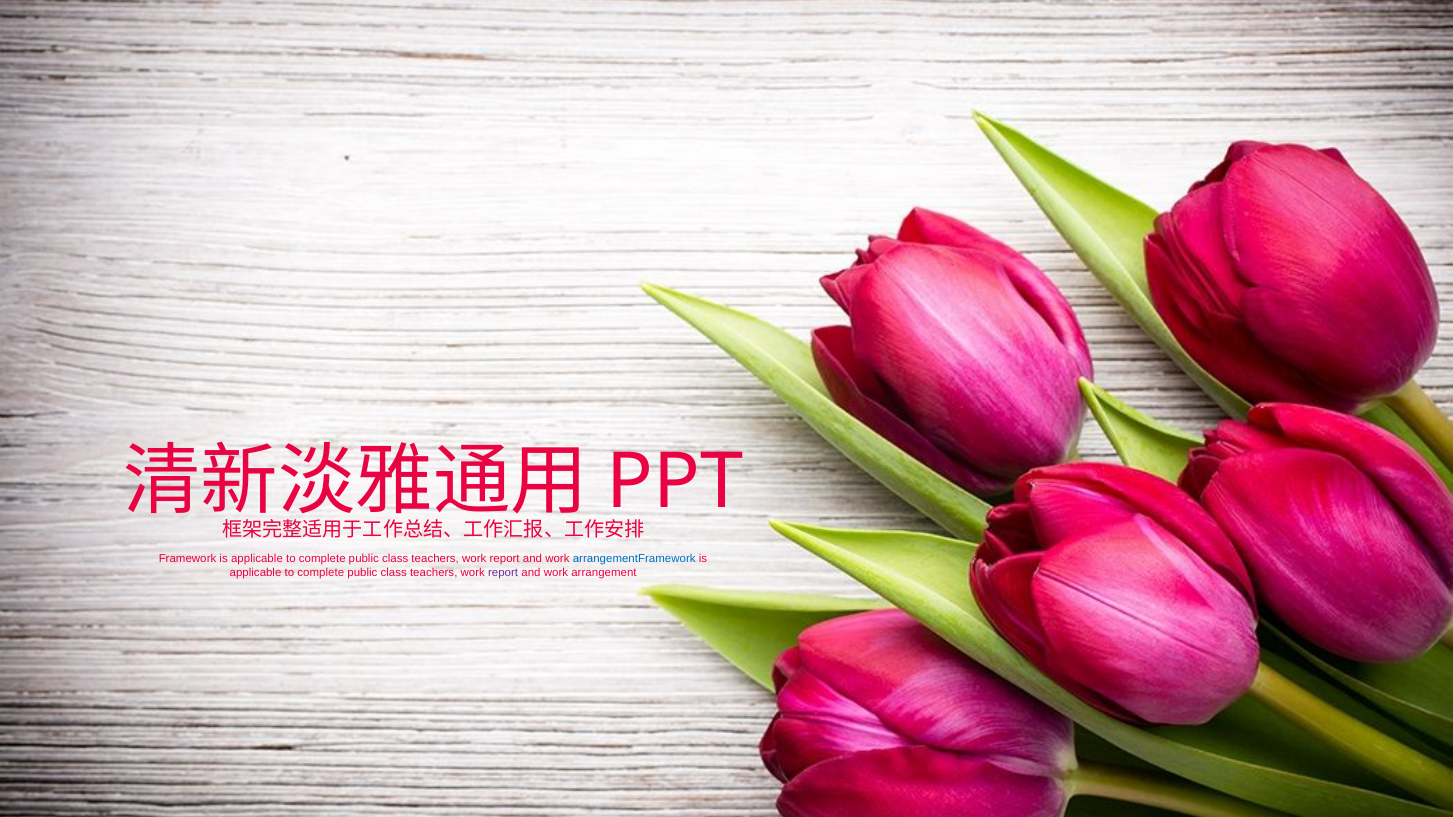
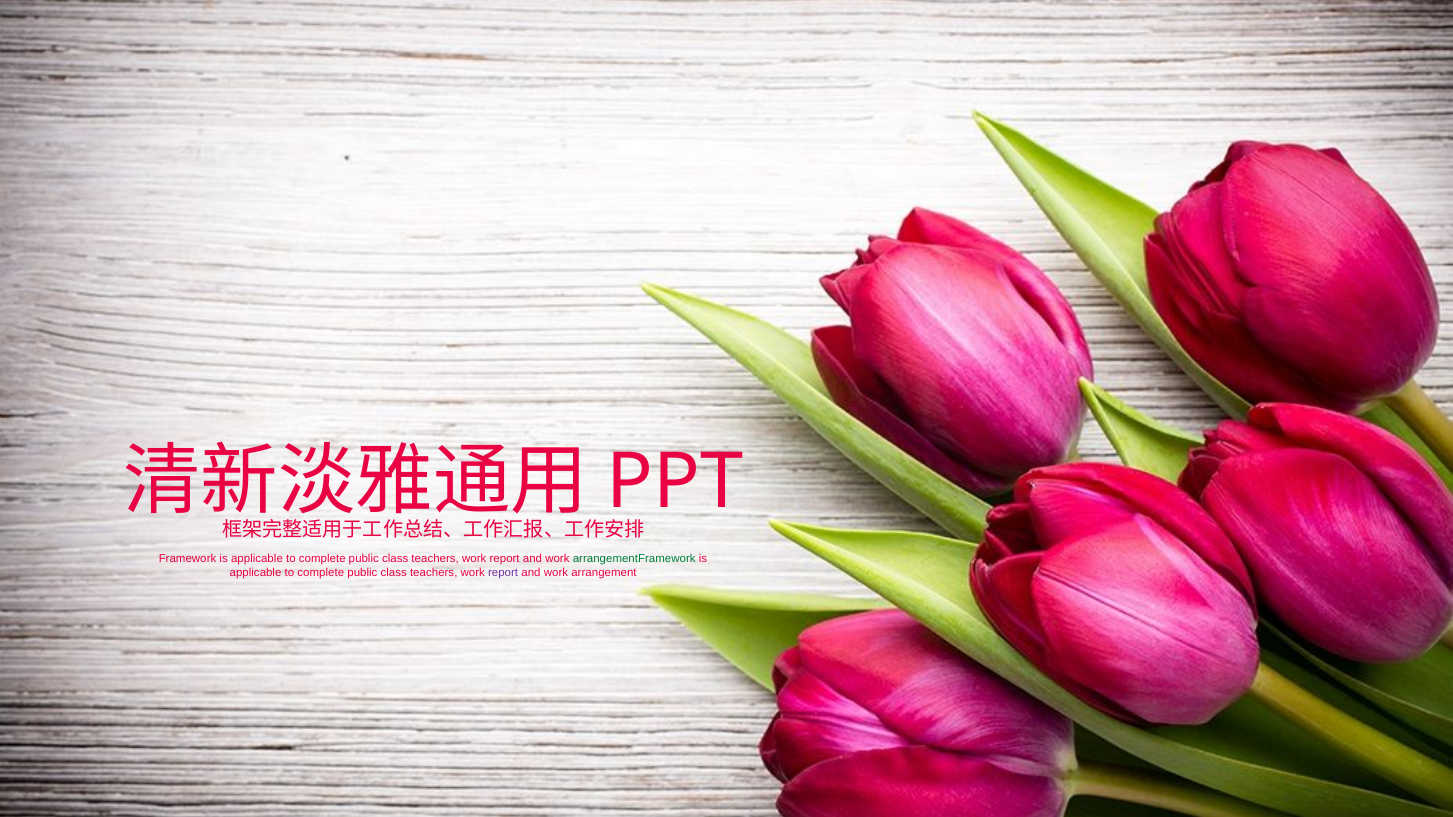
arrangementFramework colour: blue -> green
